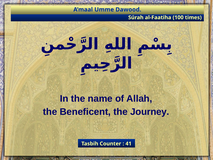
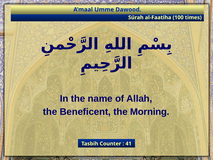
Journey: Journey -> Morning
